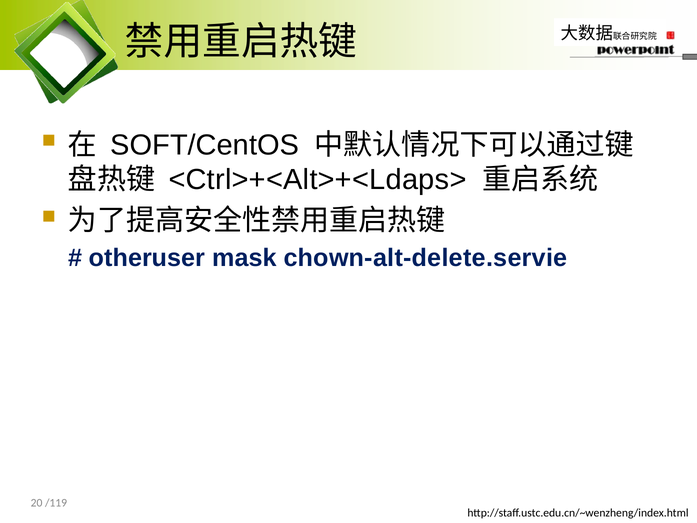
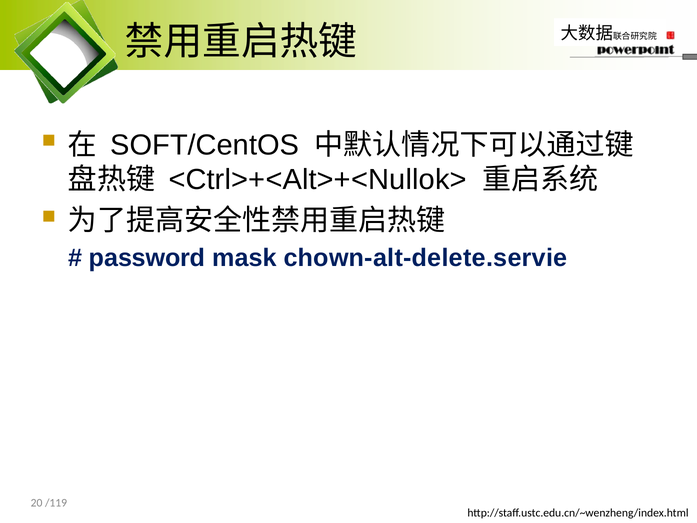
<Ctrl>+<Alt>+<Ldaps>: <Ctrl>+<Alt>+<Ldaps> -> <Ctrl>+<Alt>+<Nullok>
otheruser: otheruser -> password
